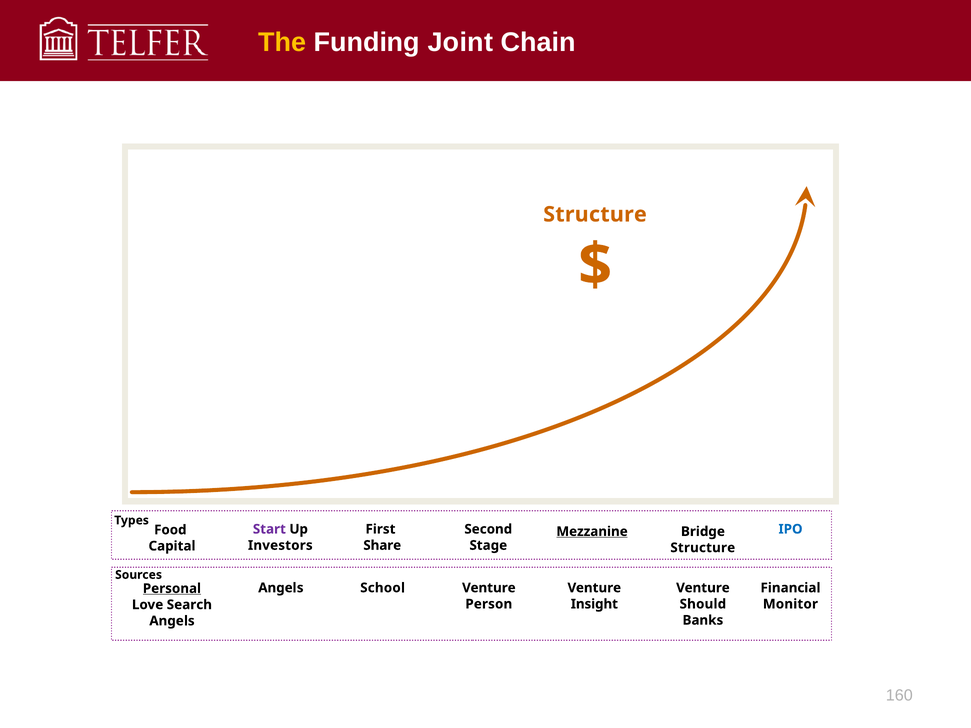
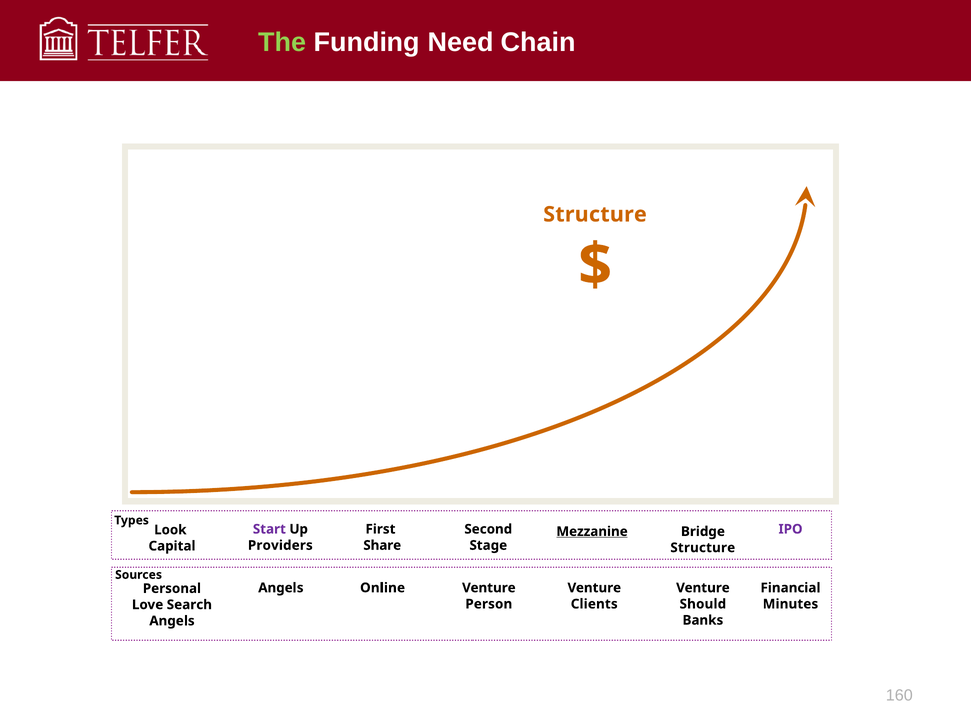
The colour: yellow -> light green
Joint: Joint -> Need
IPO colour: blue -> purple
Food: Food -> Look
Investors: Investors -> Providers
School: School -> Online
Personal underline: present -> none
Insight: Insight -> Clients
Monitor: Monitor -> Minutes
